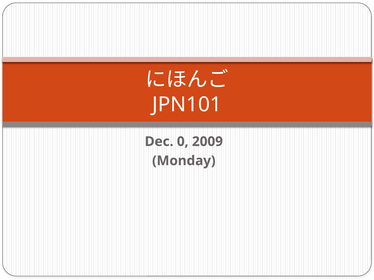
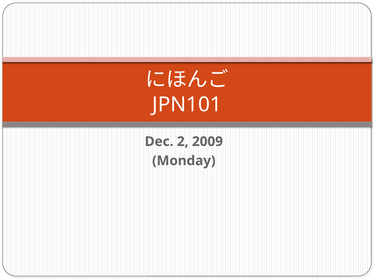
0: 0 -> 2
